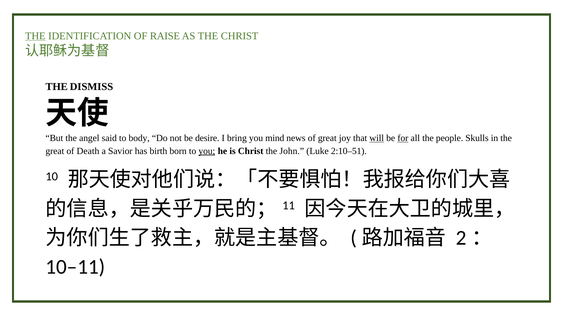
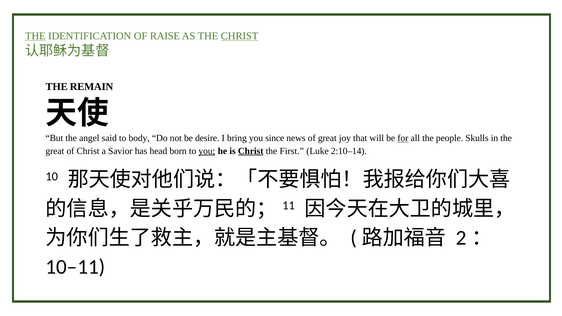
CHRIST at (240, 36) underline: none -> present
DISMISS: DISMISS -> REMAIN
mind: mind -> since
will underline: present -> none
of Death: Death -> Christ
birth: birth -> head
Christ at (251, 151) underline: none -> present
John: John -> First
2:10–51: 2:10–51 -> 2:10–14
